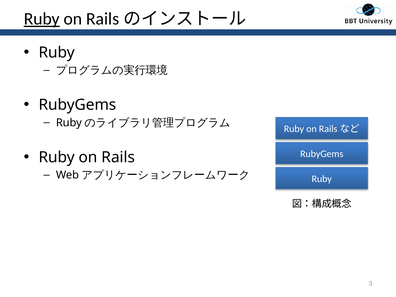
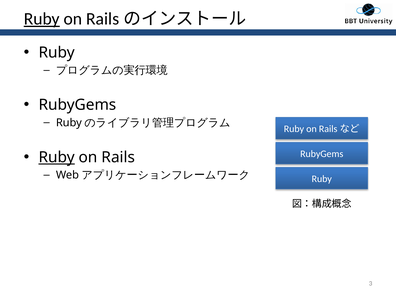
Ruby at (57, 157) underline: none -> present
